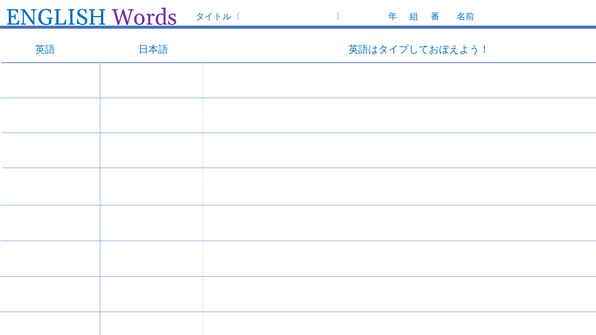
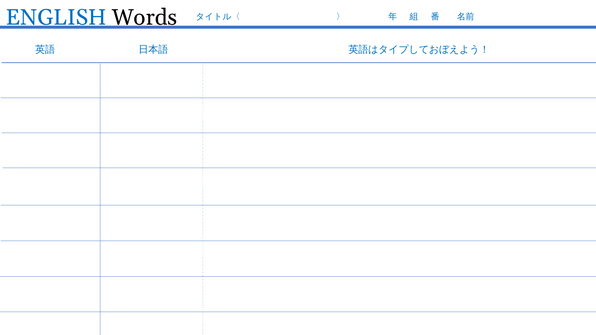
Words colour: purple -> black
